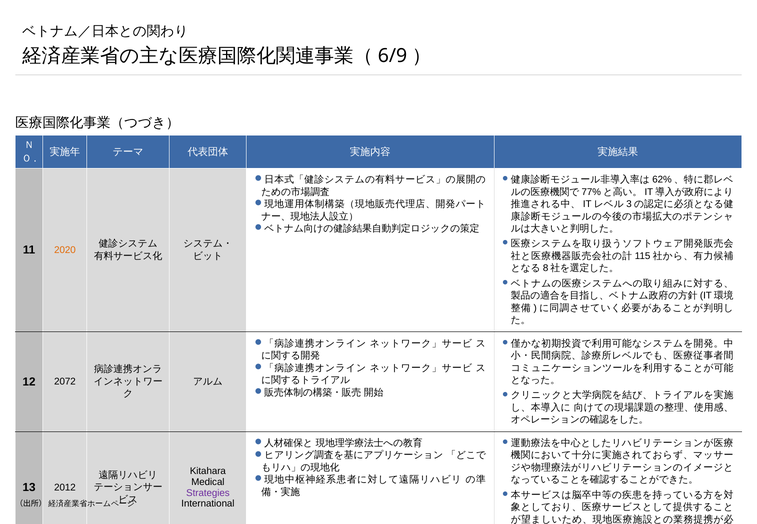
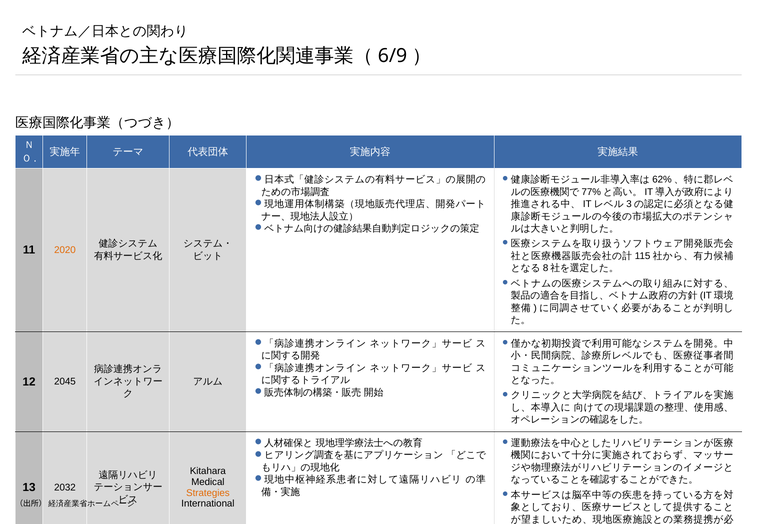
2072: 2072 -> 2045
2012: 2012 -> 2032
Strategies colour: purple -> orange
